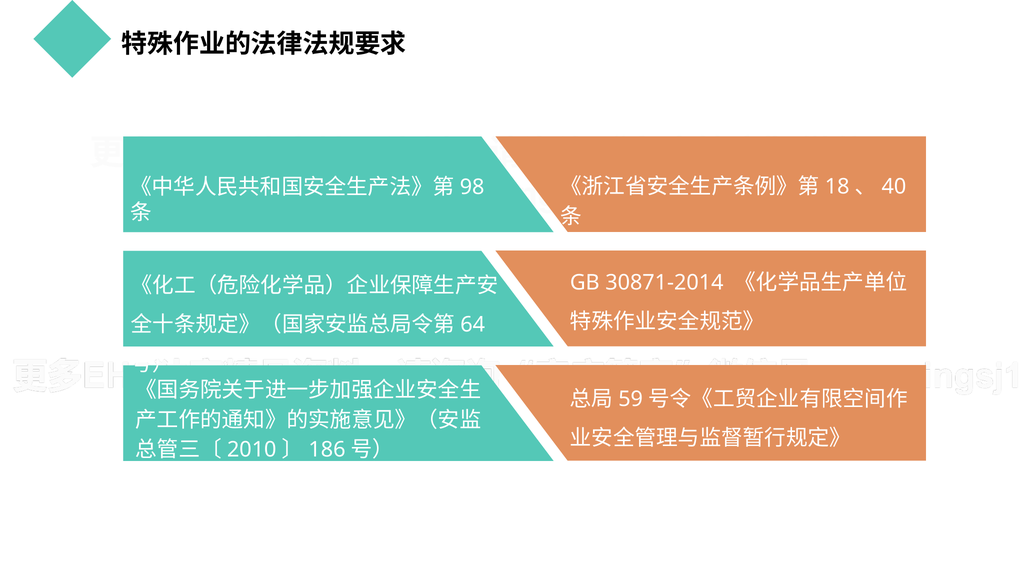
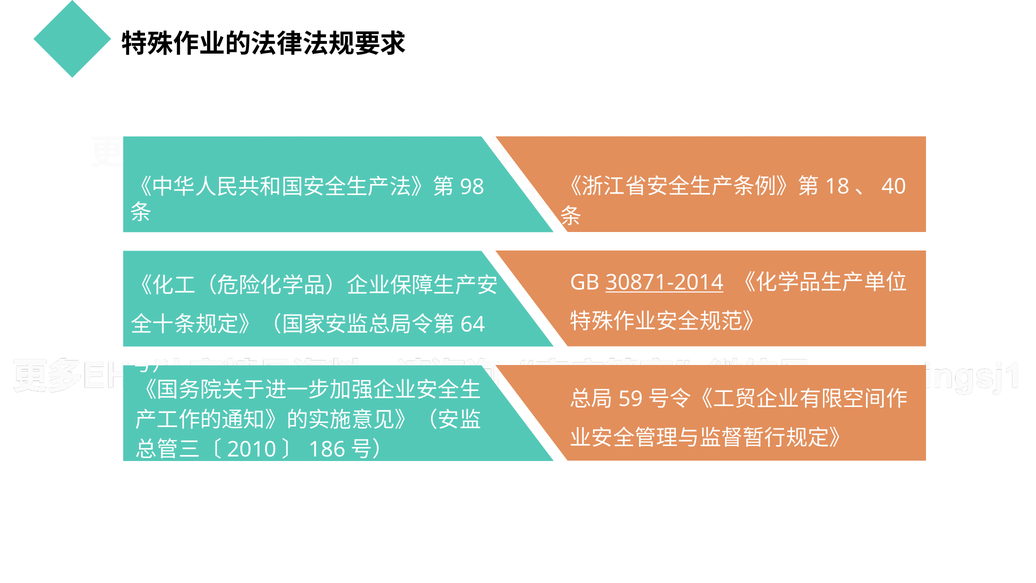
30871-2014 underline: none -> present
